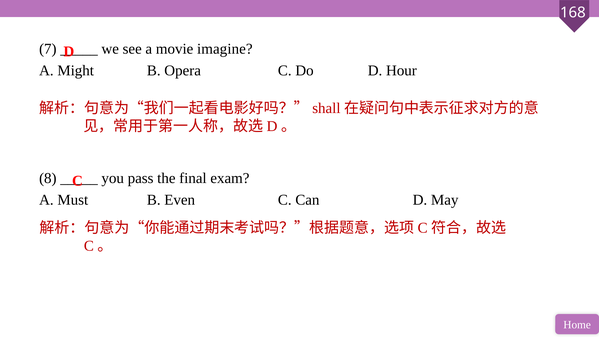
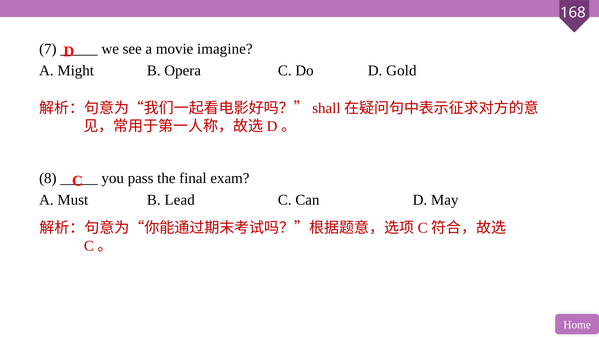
Hour: Hour -> Gold
Even: Even -> Lead
